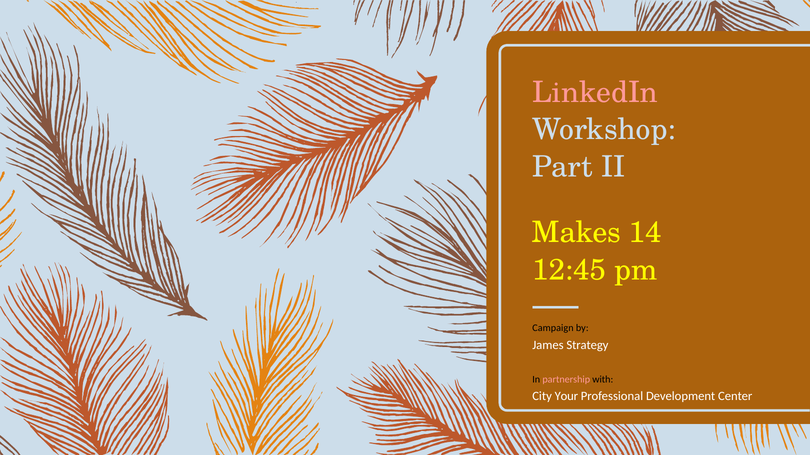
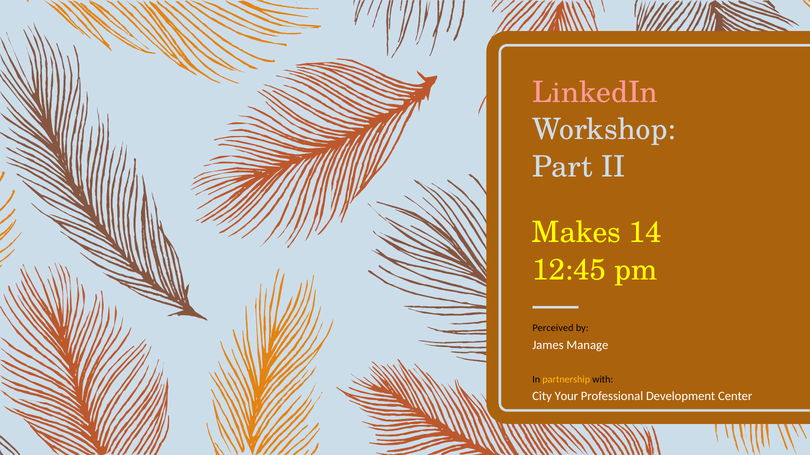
Campaign: Campaign -> Perceived
Strategy: Strategy -> Manage
partnership colour: pink -> yellow
